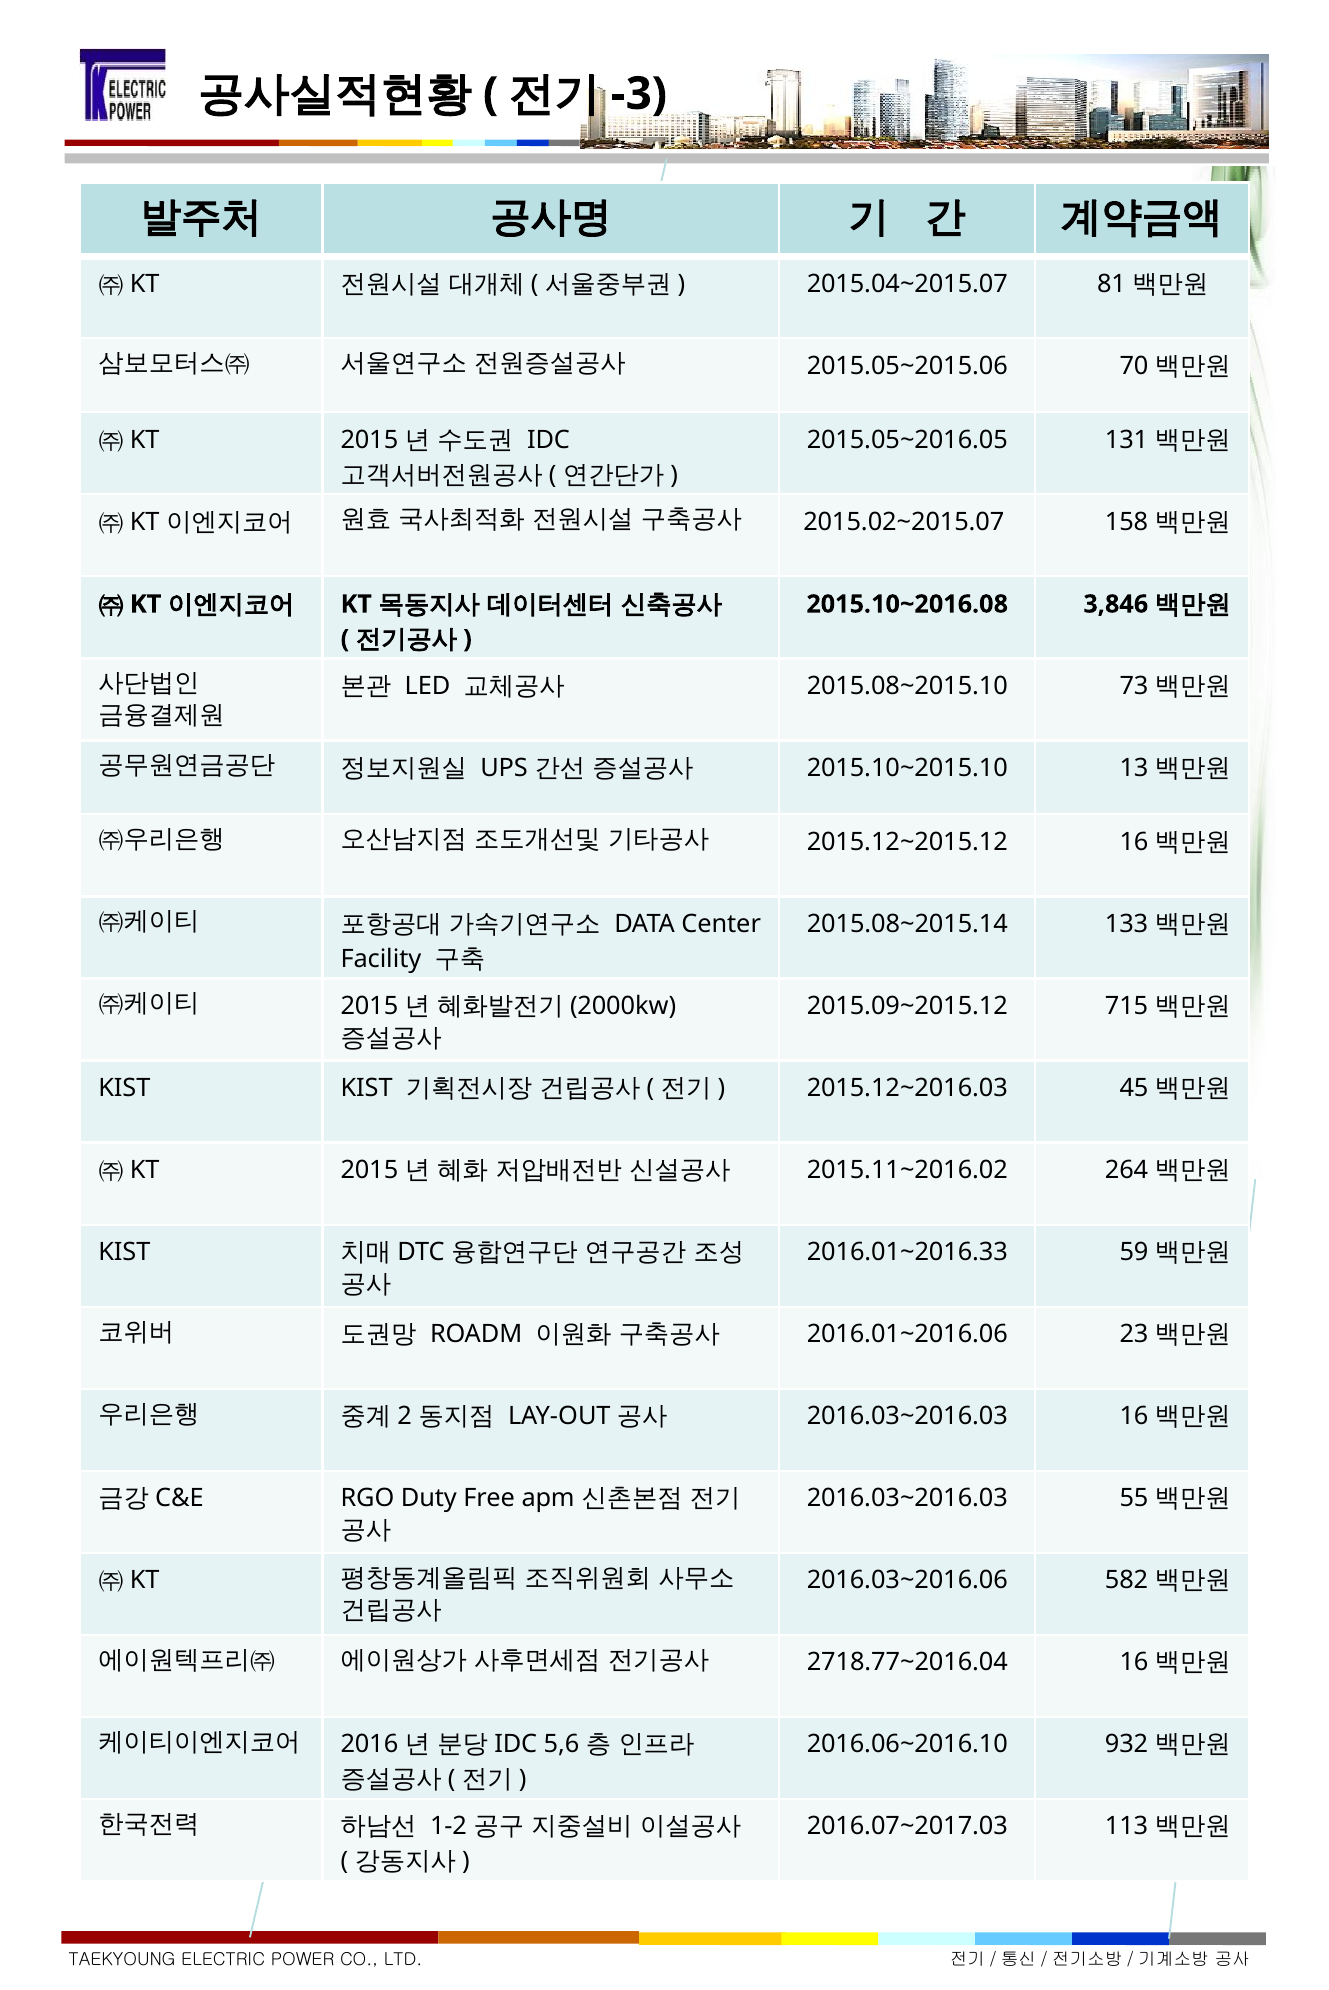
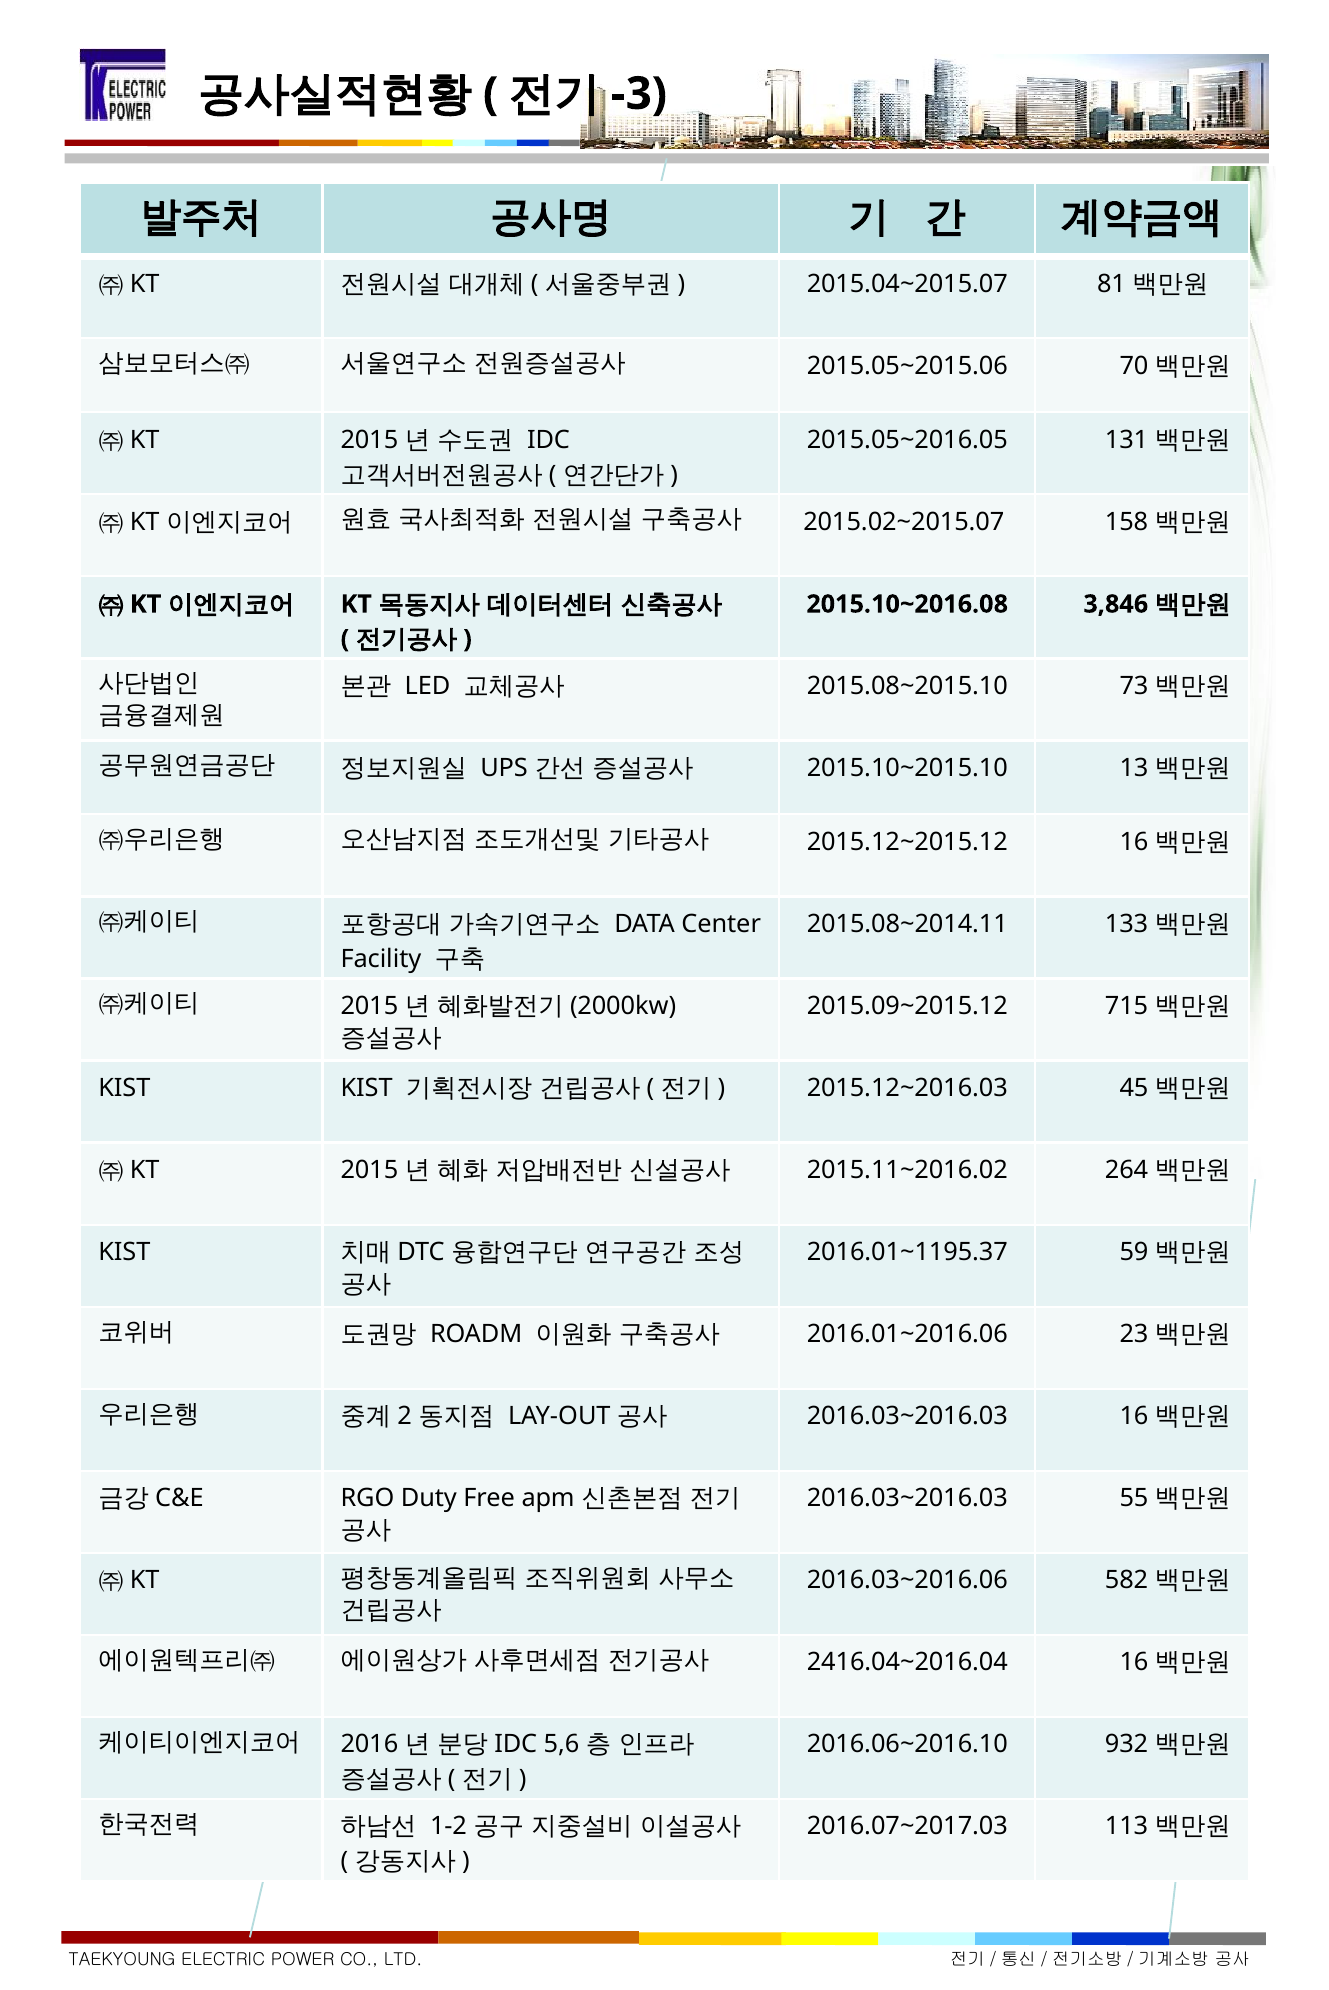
2015.08~2015.14: 2015.08~2015.14 -> 2015.08~2014.11
2016.01~2016.33: 2016.01~2016.33 -> 2016.01~1195.37
2718.77~2016.04: 2718.77~2016.04 -> 2416.04~2016.04
